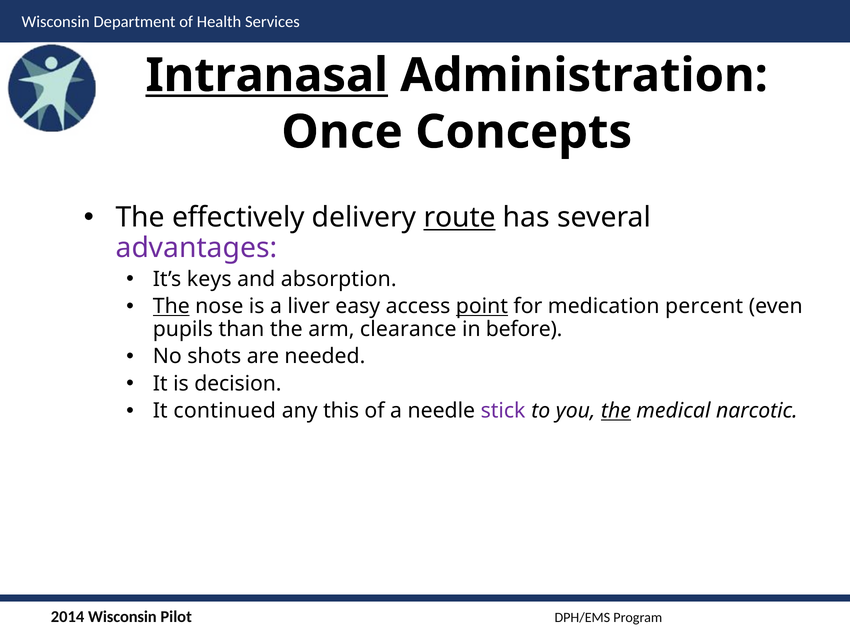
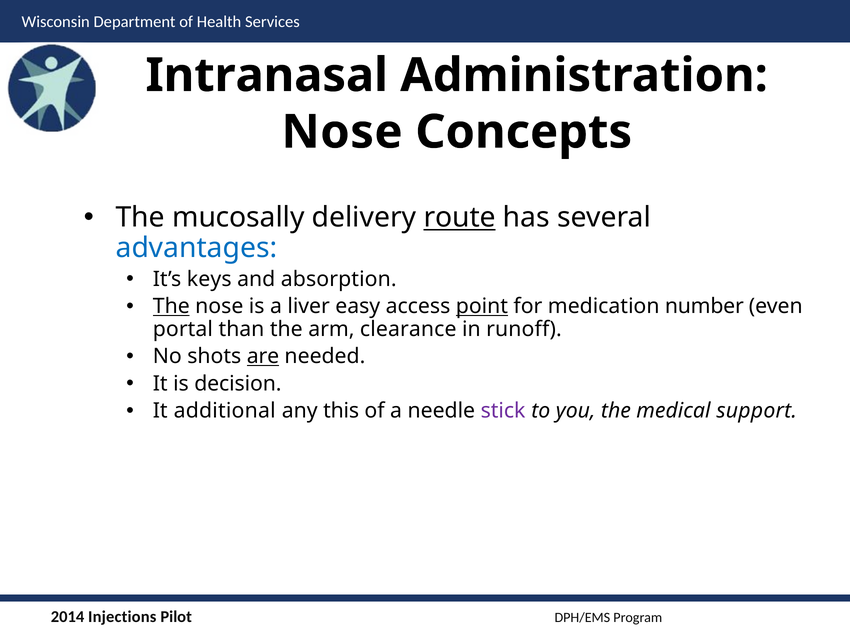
Intranasal underline: present -> none
Once at (342, 132): Once -> Nose
effectively: effectively -> mucosally
advantages colour: purple -> blue
percent: percent -> number
pupils: pupils -> portal
before: before -> runoff
are underline: none -> present
continued: continued -> additional
the at (616, 411) underline: present -> none
narcotic: narcotic -> support
Wisconsin at (122, 617): Wisconsin -> Injections
